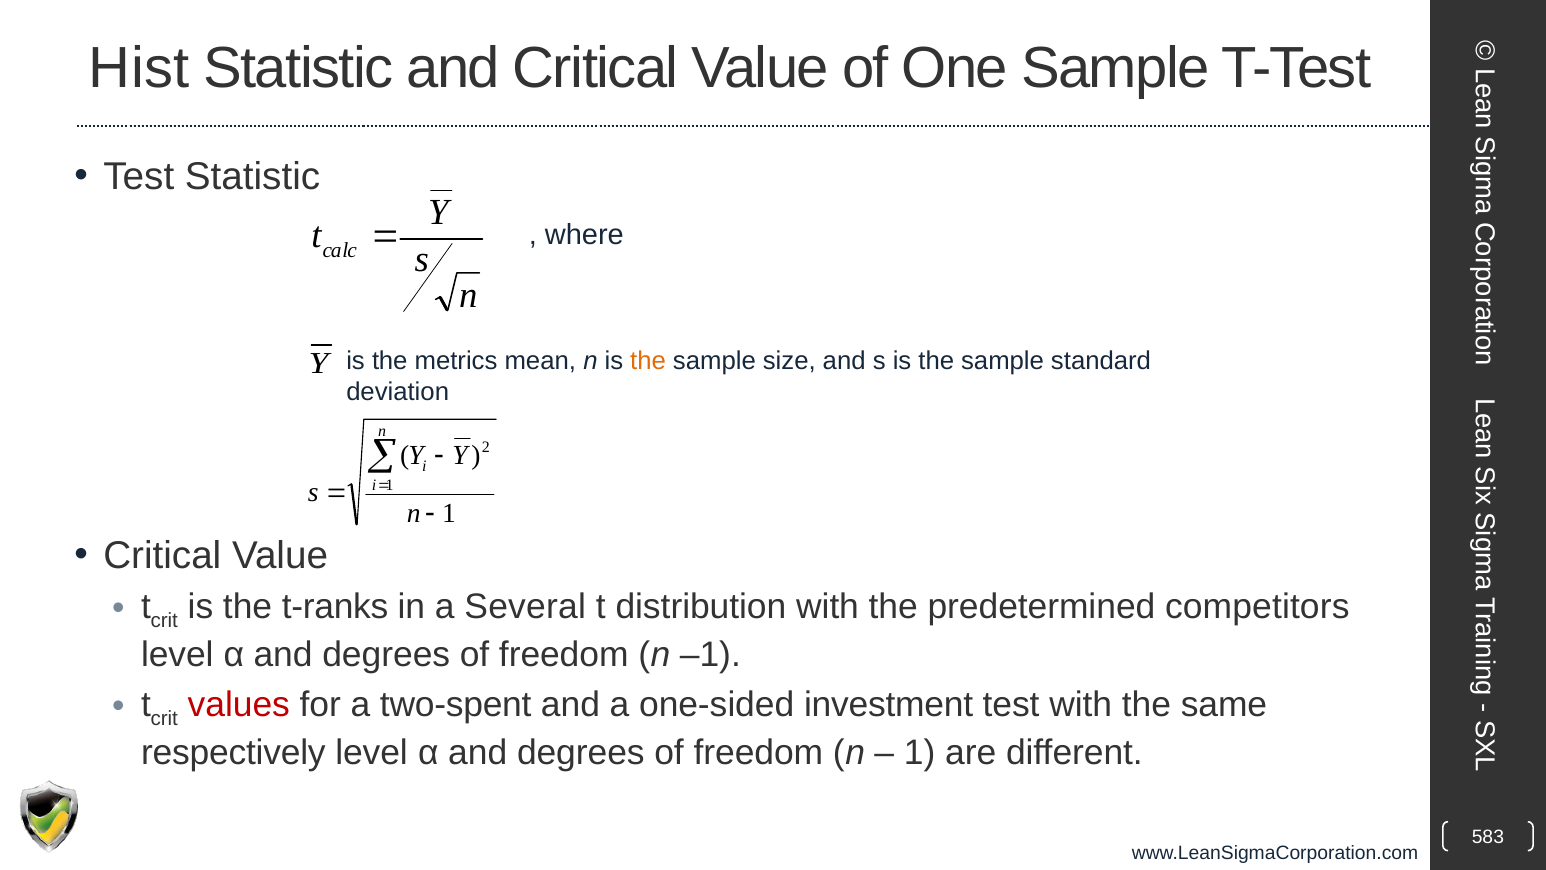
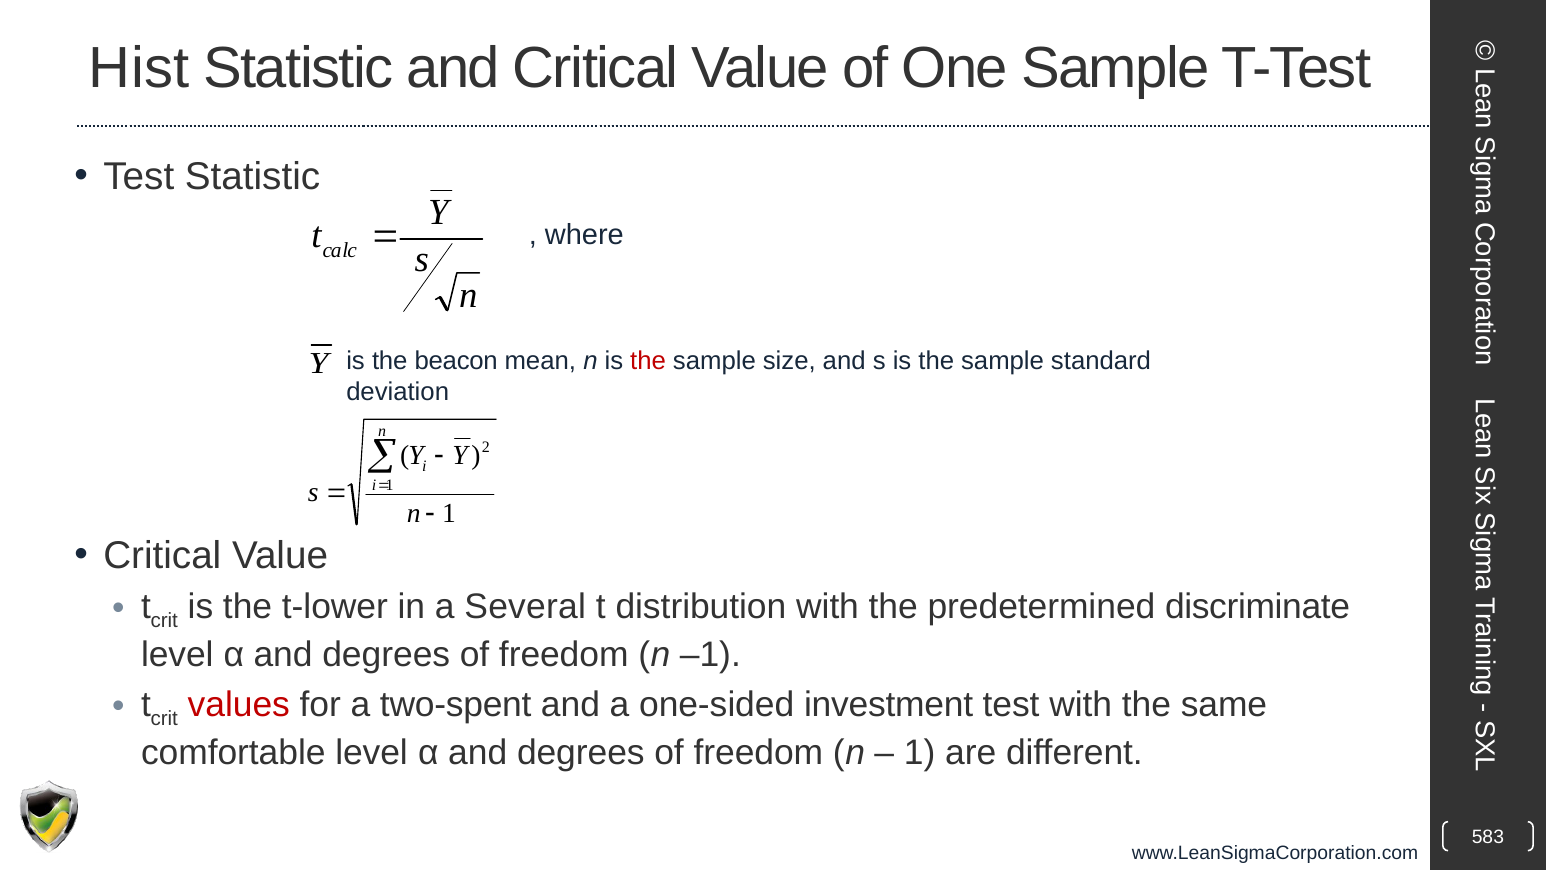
metrics: metrics -> beacon
the at (648, 361) colour: orange -> red
t-ranks: t-ranks -> t-lower
competitors: competitors -> discriminate
respectively: respectively -> comfortable
